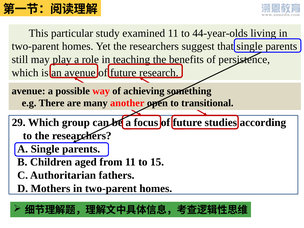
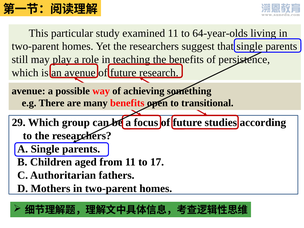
44-year-olds: 44-year-olds -> 64-year-olds
many another: another -> benefits
15: 15 -> 17
